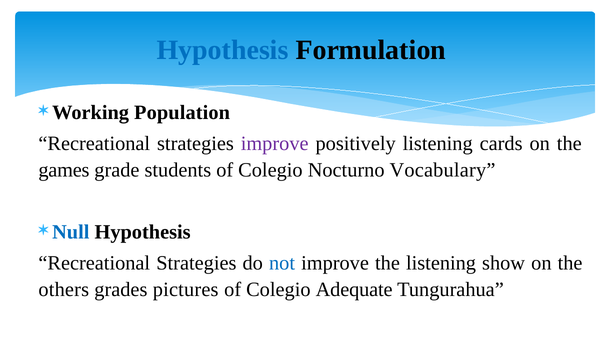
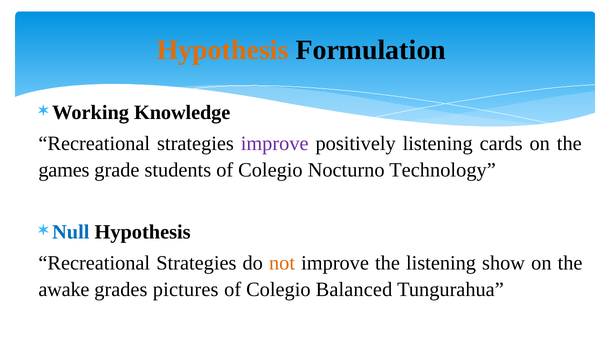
Hypothesis at (223, 50) colour: blue -> orange
Population: Population -> Knowledge
Vocabulary: Vocabulary -> Technology
not colour: blue -> orange
others: others -> awake
Adequate: Adequate -> Balanced
